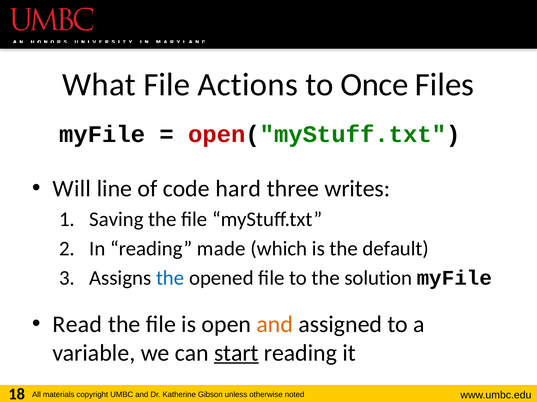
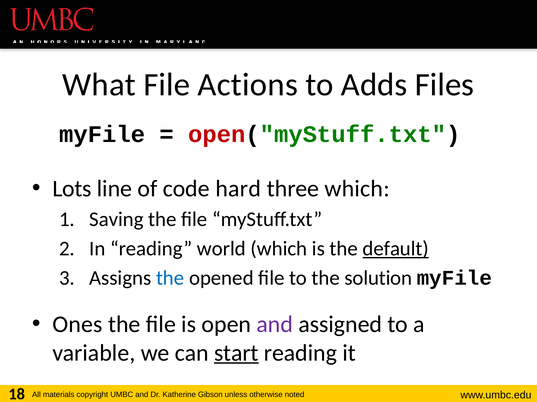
Once: Once -> Adds
Will: Will -> Lots
three writes: writes -> which
made: made -> world
default underline: none -> present
Read: Read -> Ones
and at (275, 325) colour: orange -> purple
